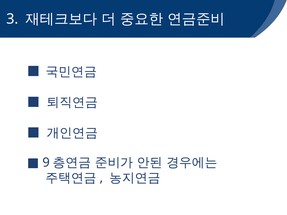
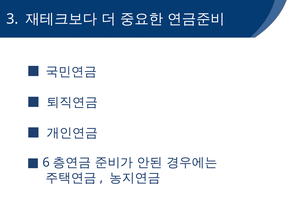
9: 9 -> 6
